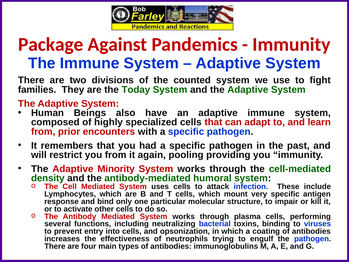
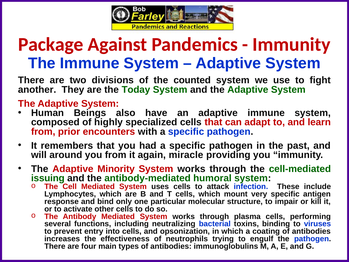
families: families -> another
restrict: restrict -> around
pooling: pooling -> miracle
density: density -> issuing
